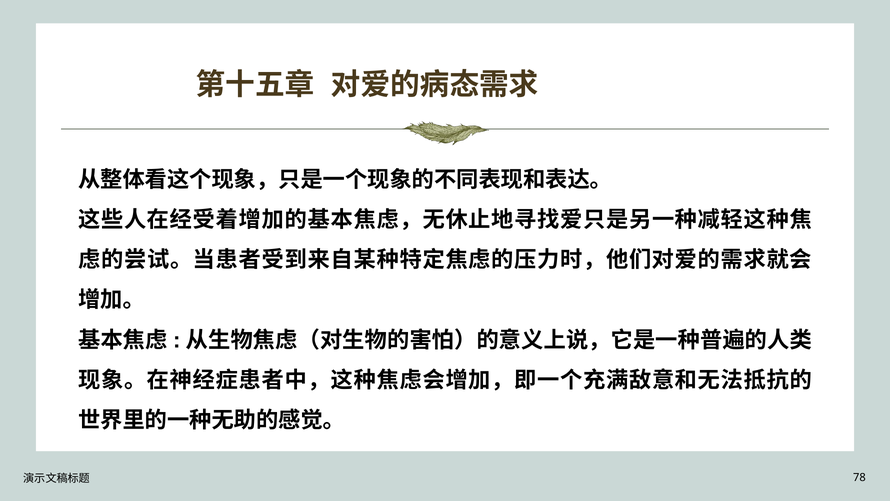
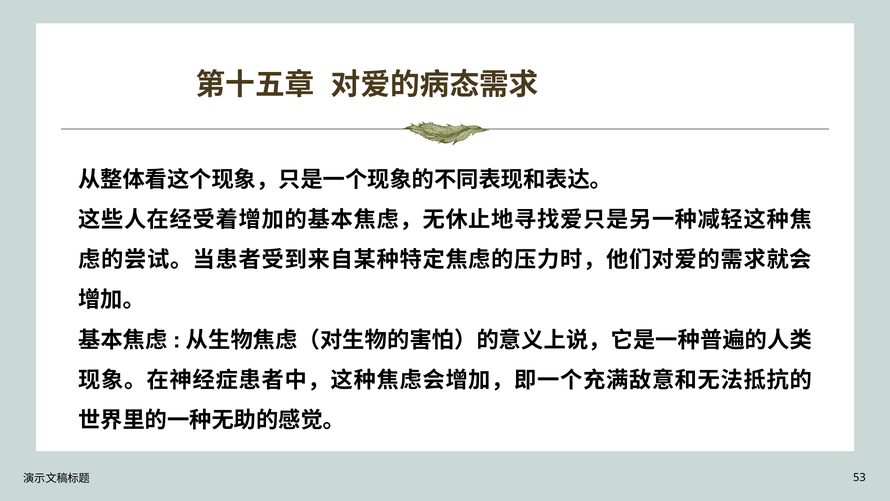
78: 78 -> 53
